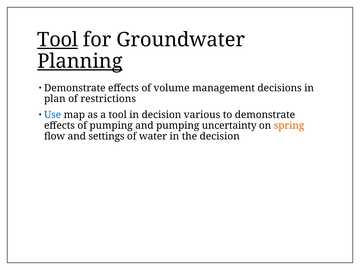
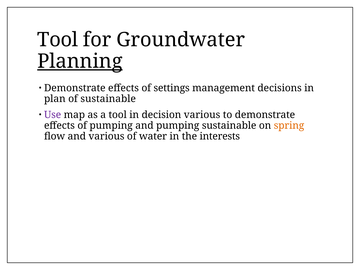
Tool at (58, 40) underline: present -> none
volume: volume -> settings
of restrictions: restrictions -> sustainable
Use colour: blue -> purple
pumping uncertainty: uncertainty -> sustainable
and settings: settings -> various
the decision: decision -> interests
